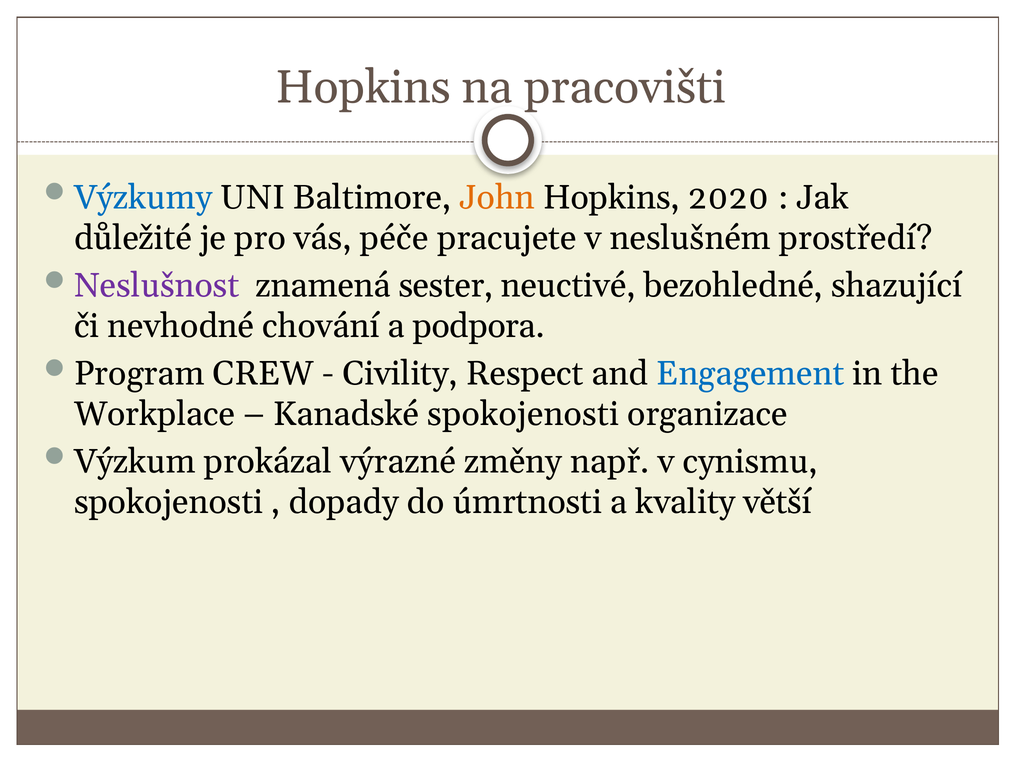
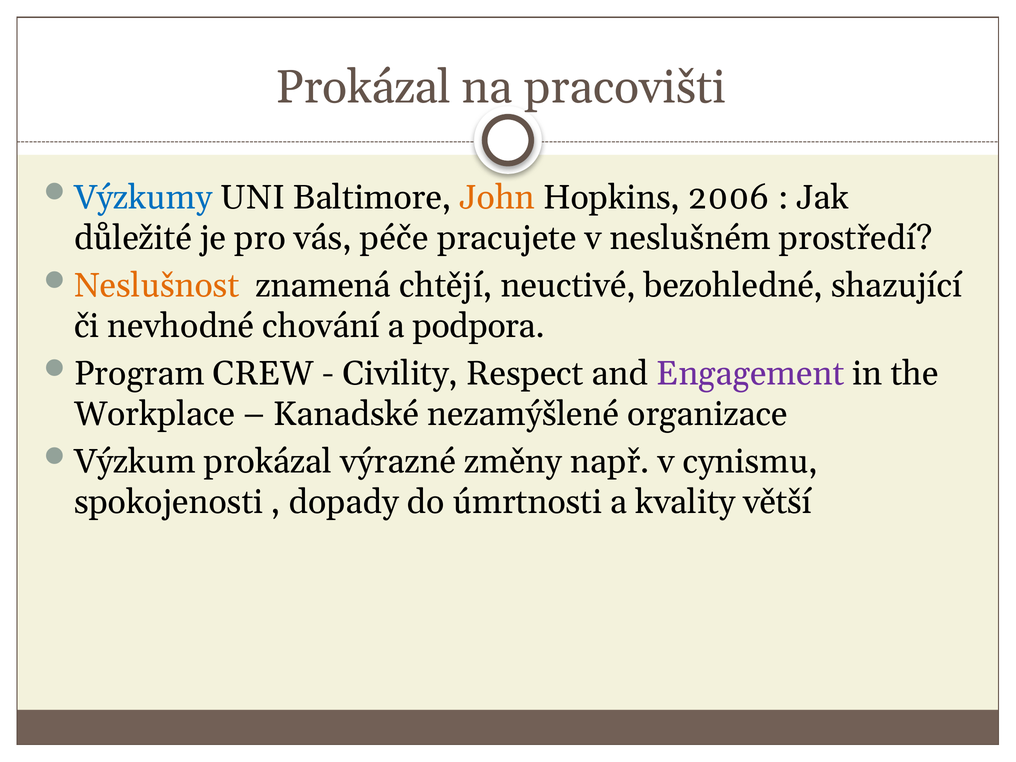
Hopkins at (363, 87): Hopkins -> Prokázal
2020: 2020 -> 2006
Neslušnost colour: purple -> orange
sester: sester -> chtějí
Engagement colour: blue -> purple
Kanadské spokojenosti: spokojenosti -> nezamýšlené
